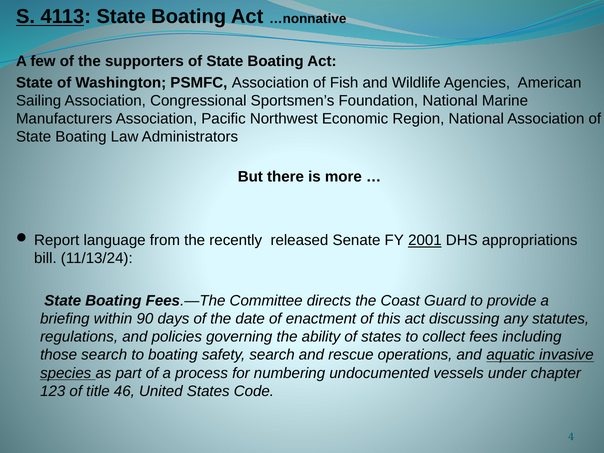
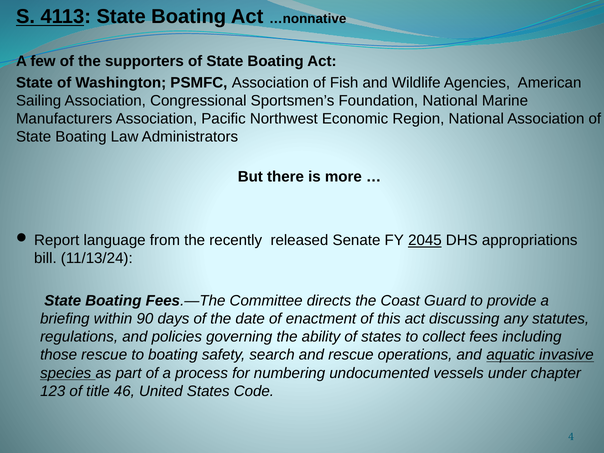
2001: 2001 -> 2045
those search: search -> rescue
